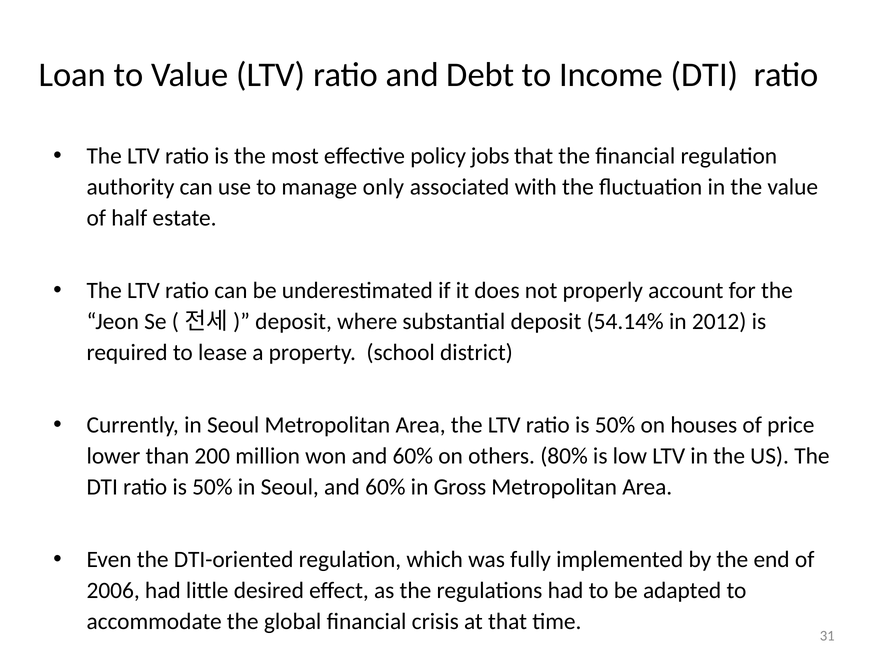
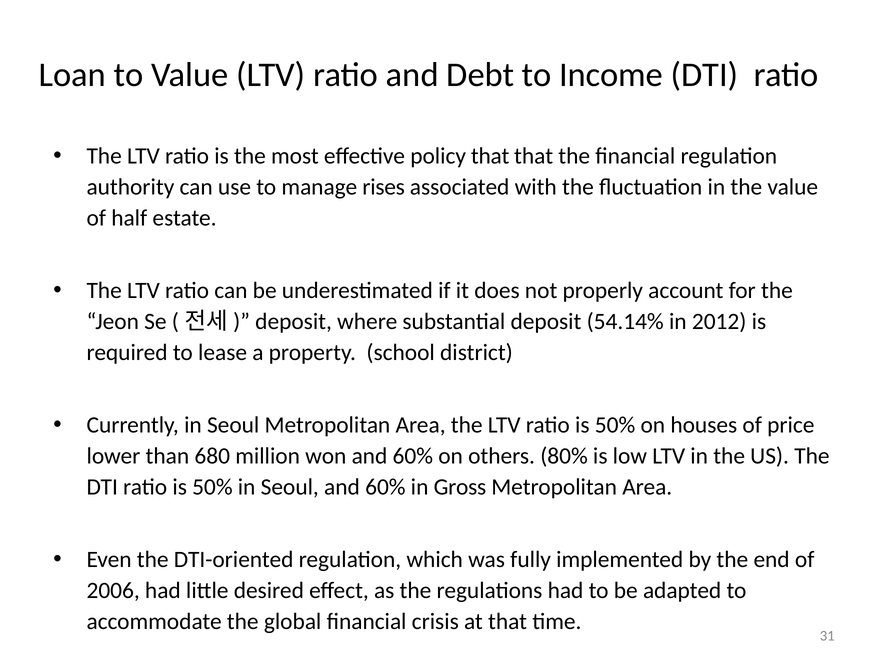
policy jobs: jobs -> that
only: only -> rises
200: 200 -> 680
